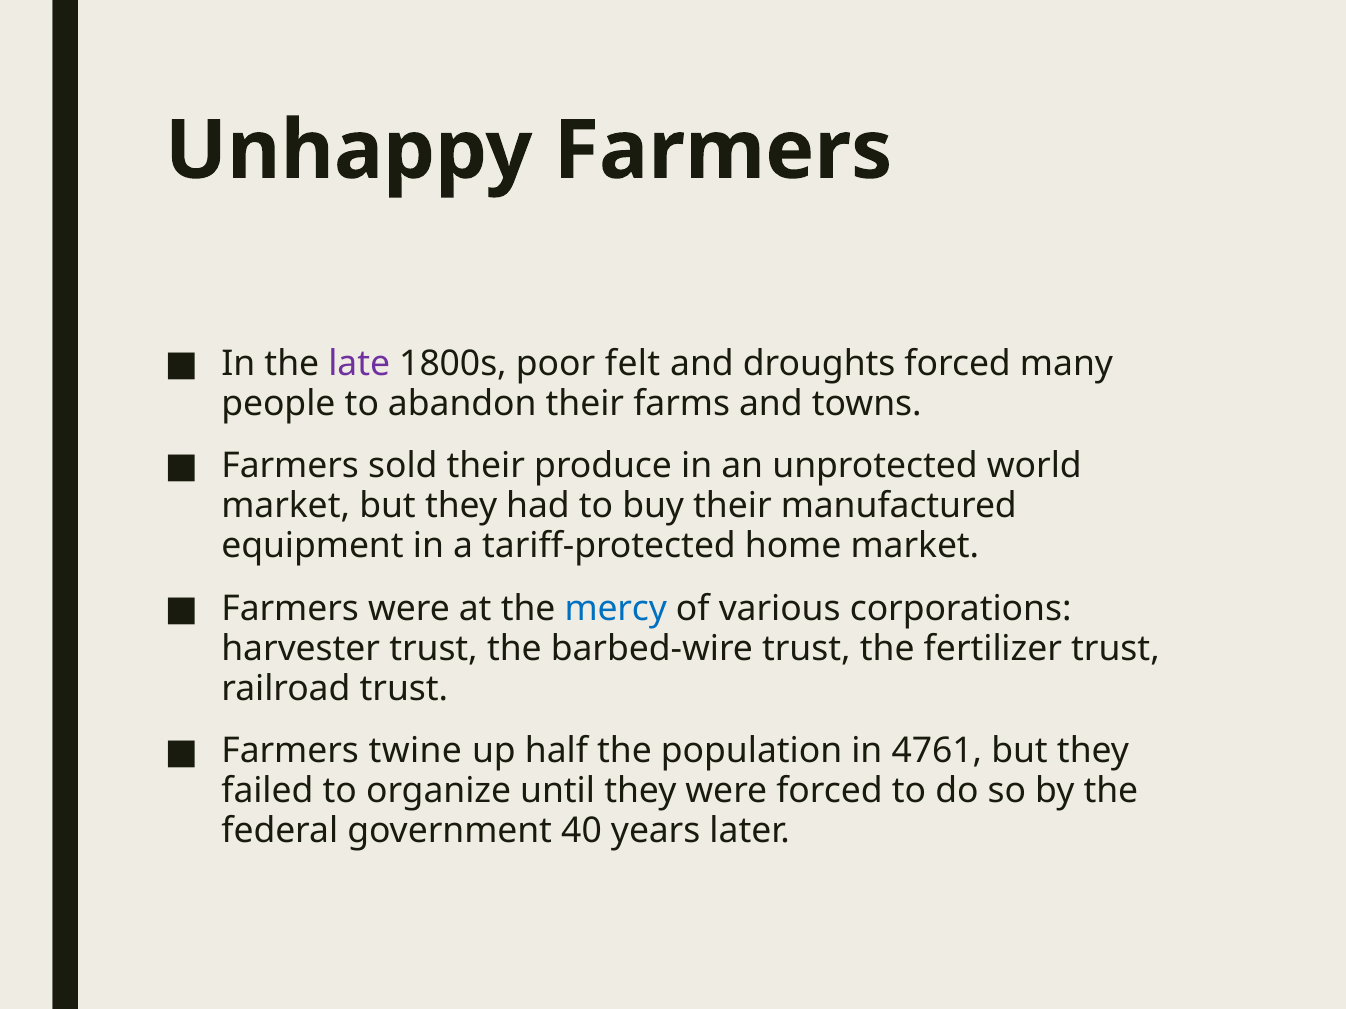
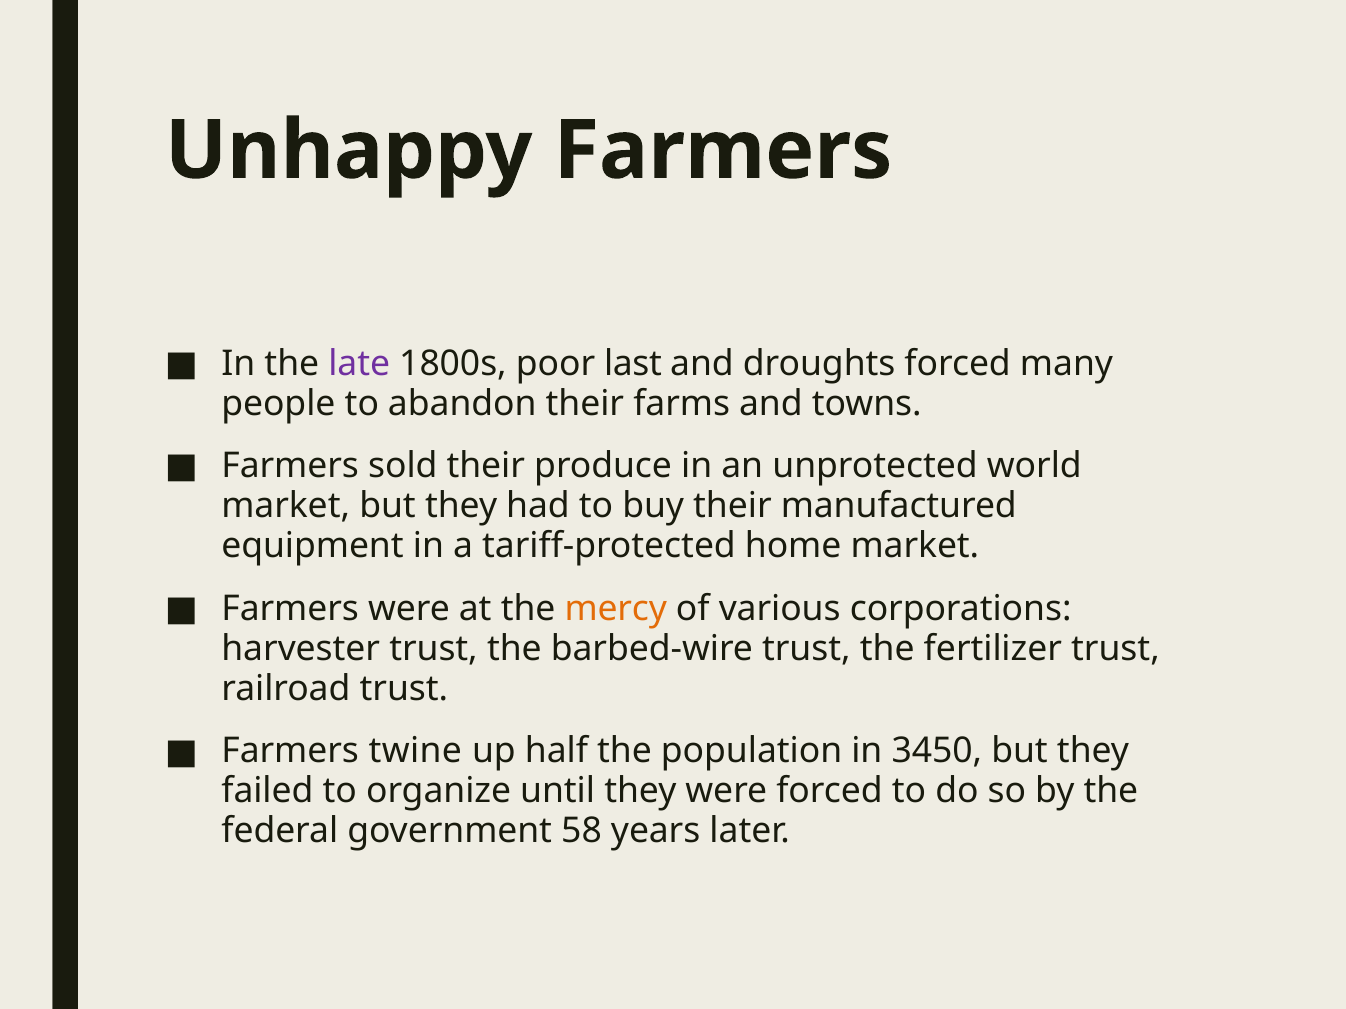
felt: felt -> last
mercy colour: blue -> orange
4761: 4761 -> 3450
40: 40 -> 58
